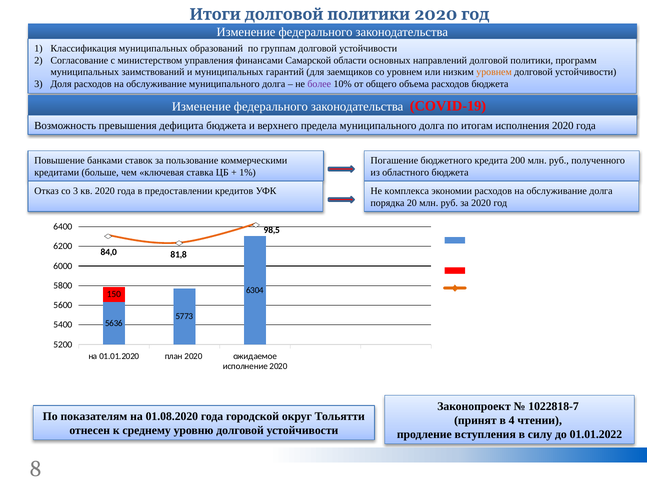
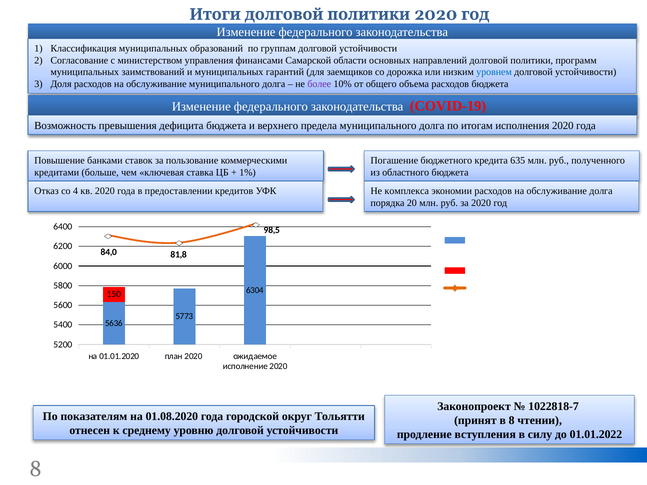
со уровнем: уровнем -> дорожка
уровнем at (494, 72) colour: orange -> blue
200: 200 -> 635
со 3: 3 -> 4
в 4: 4 -> 8
